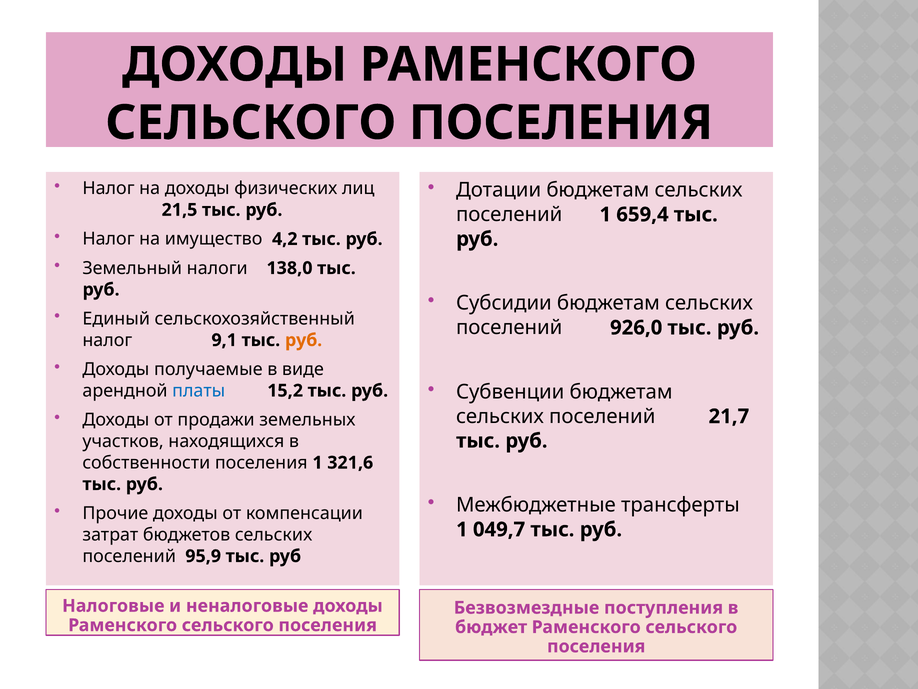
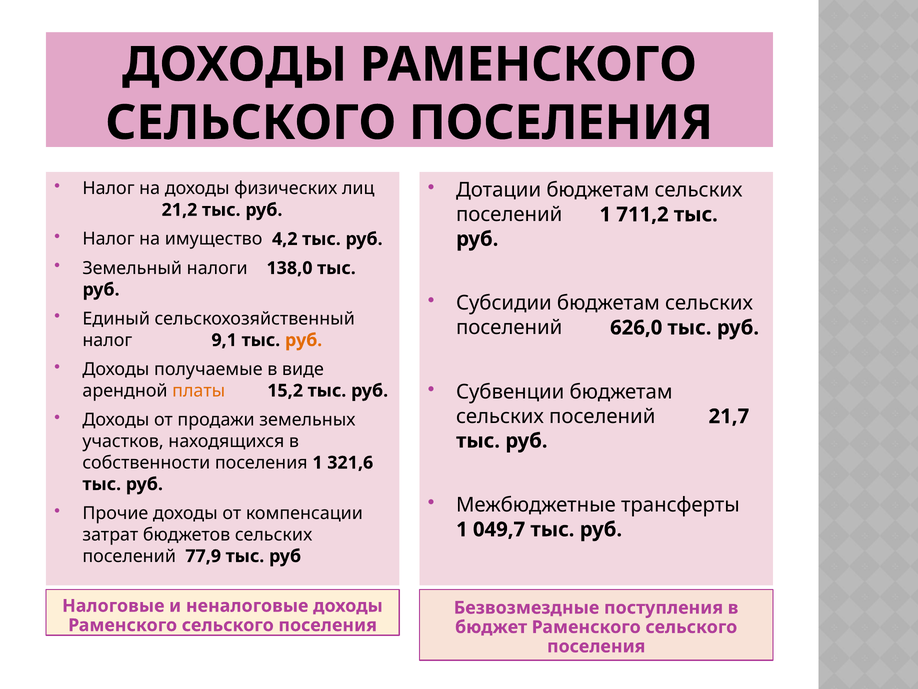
21,5: 21,5 -> 21,2
659,4: 659,4 -> 711,2
926,0: 926,0 -> 626,0
платы colour: blue -> orange
95,9: 95,9 -> 77,9
